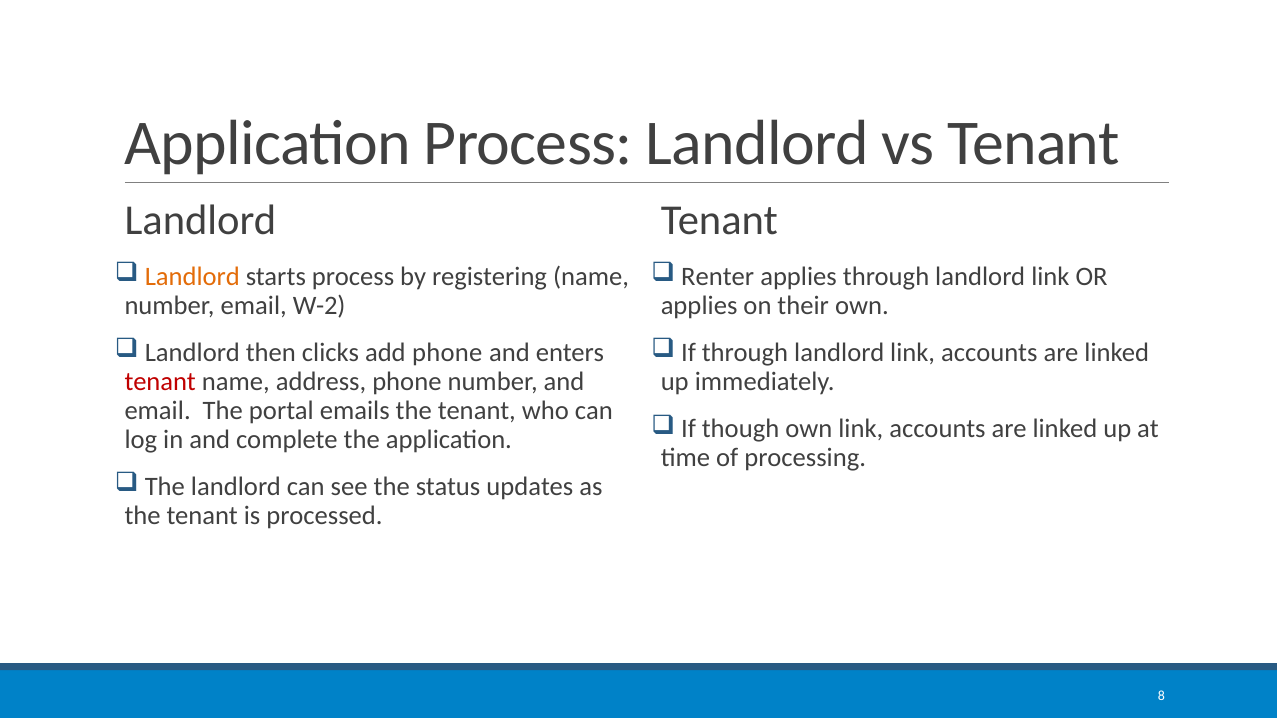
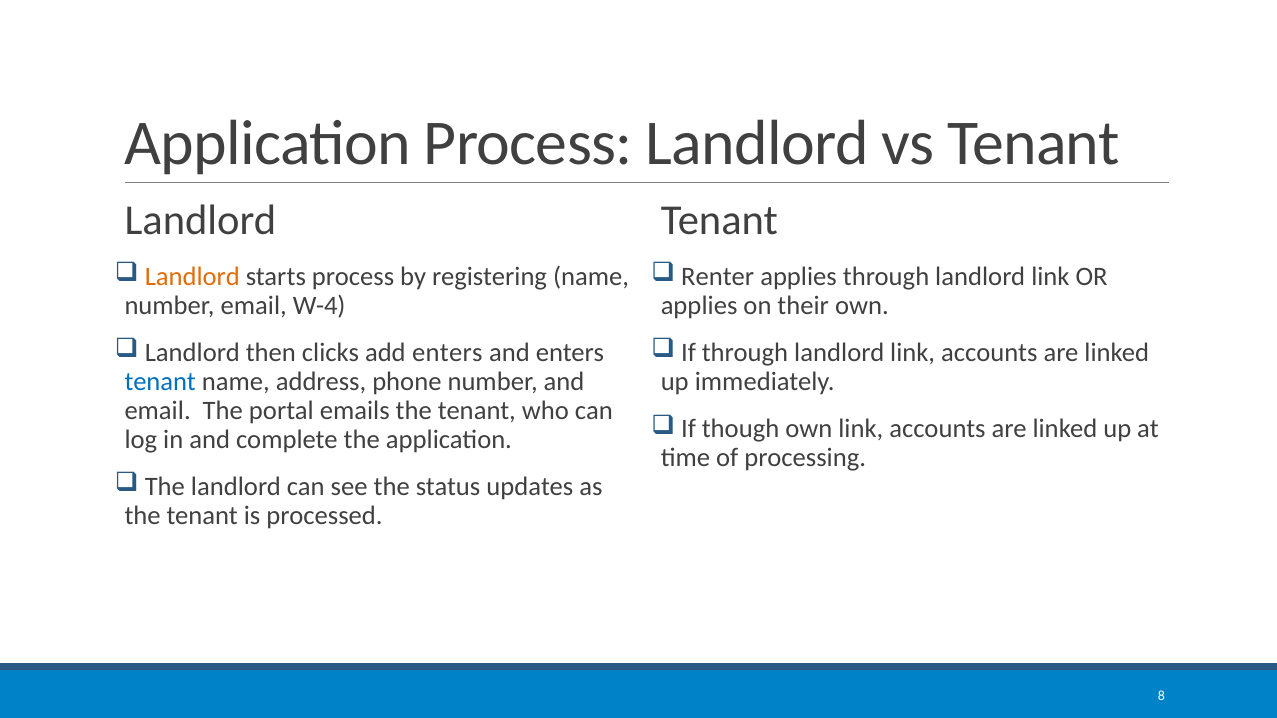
W-2: W-2 -> W-4
add phone: phone -> enters
tenant at (160, 382) colour: red -> blue
